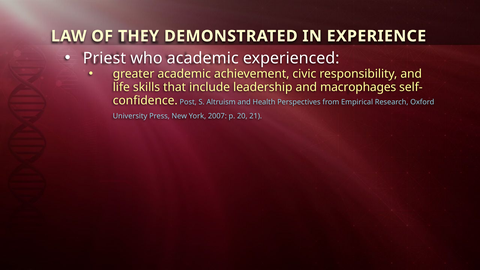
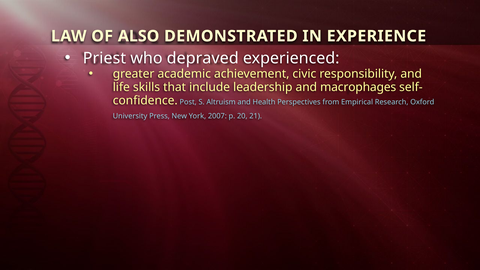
THEY: THEY -> ALSO
who academic: academic -> depraved
